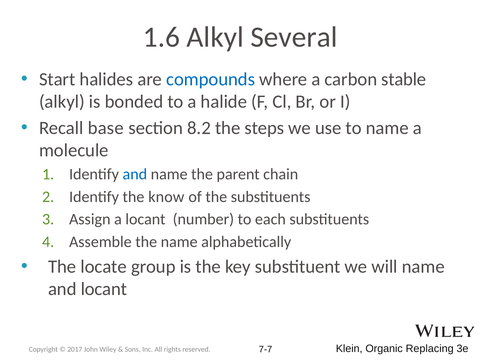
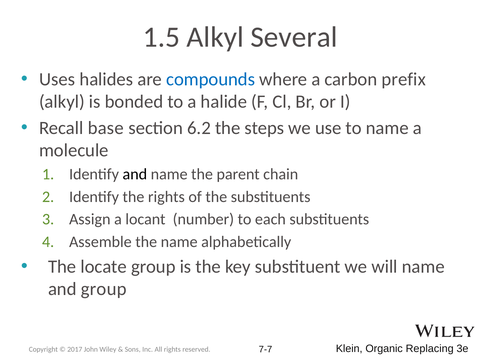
1.6: 1.6 -> 1.5
Start: Start -> Uses
stable: stable -> prefix
8.2: 8.2 -> 6.2
and at (135, 174) colour: blue -> black
the know: know -> rights
and locant: locant -> group
